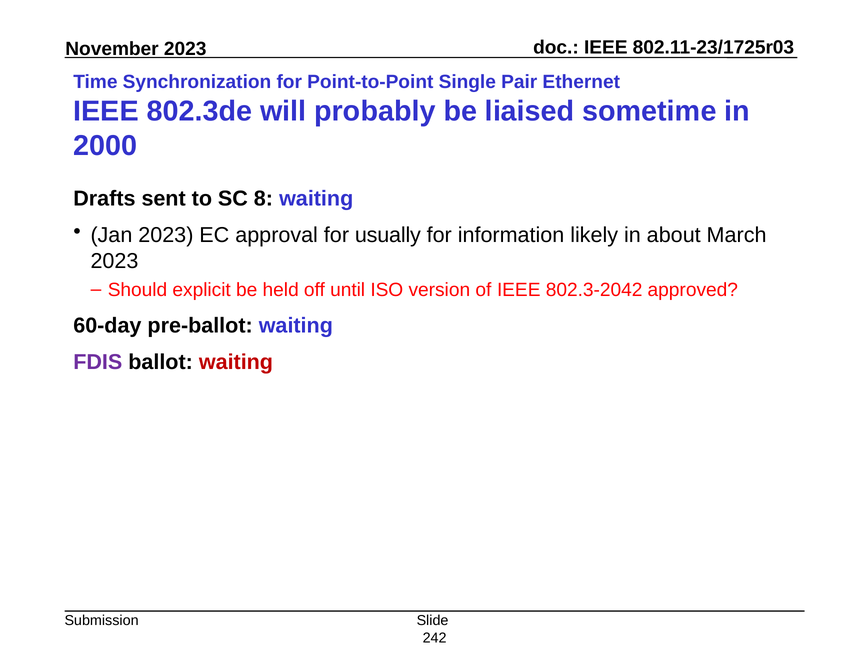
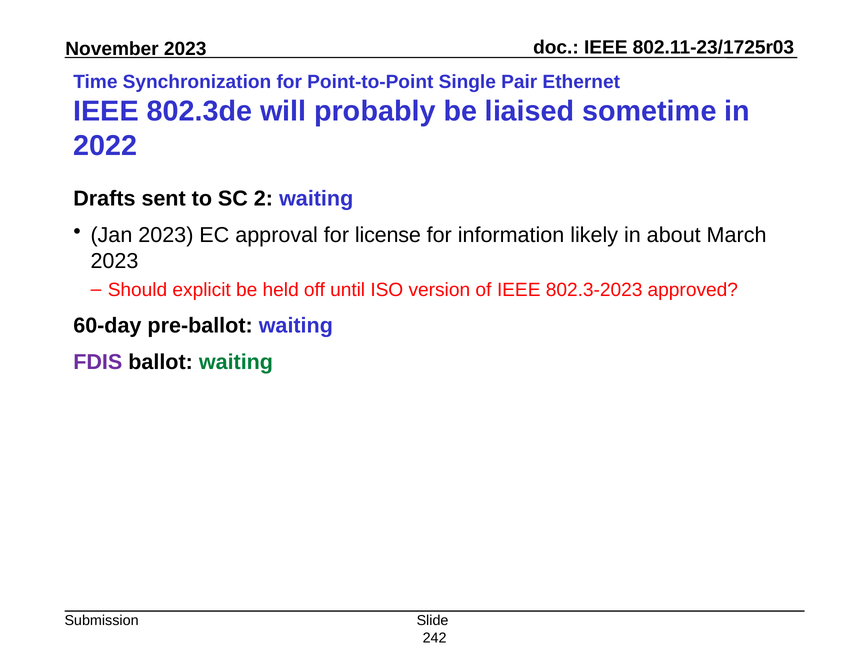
2000: 2000 -> 2022
8: 8 -> 2
usually: usually -> license
802.3-2042: 802.3-2042 -> 802.3-2023
waiting at (236, 362) colour: red -> green
